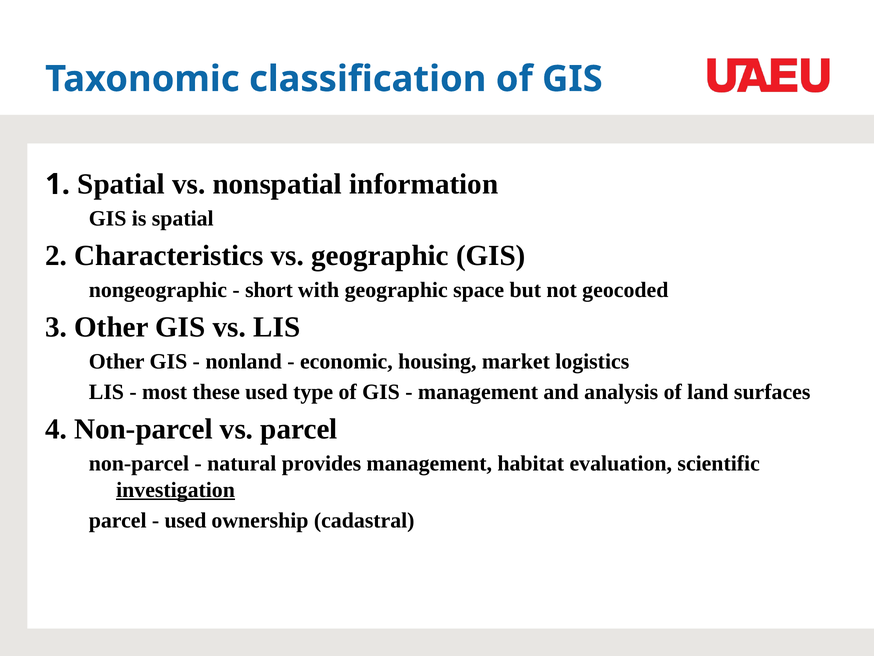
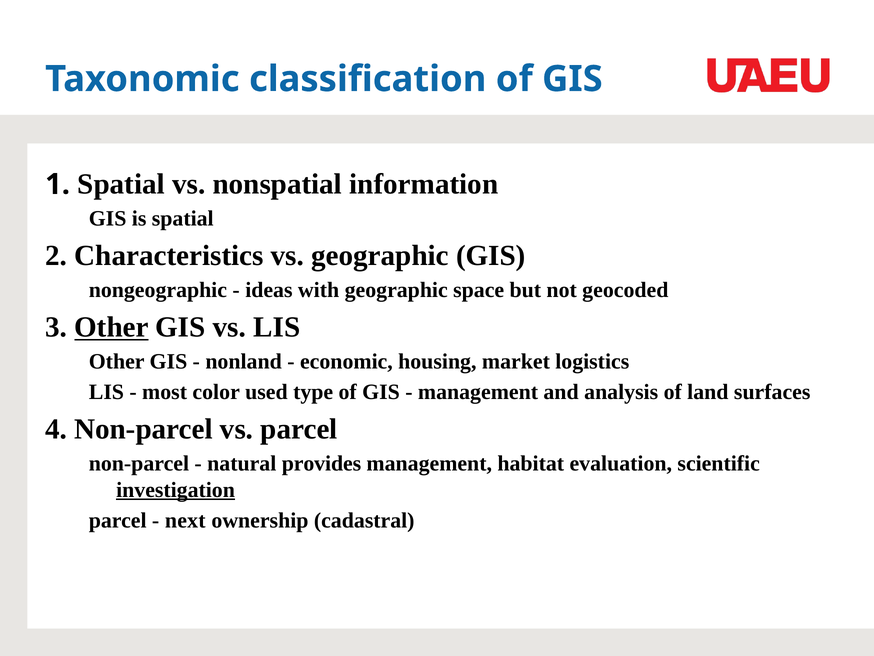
short: short -> ideas
Other at (111, 327) underline: none -> present
these: these -> color
used at (186, 520): used -> next
